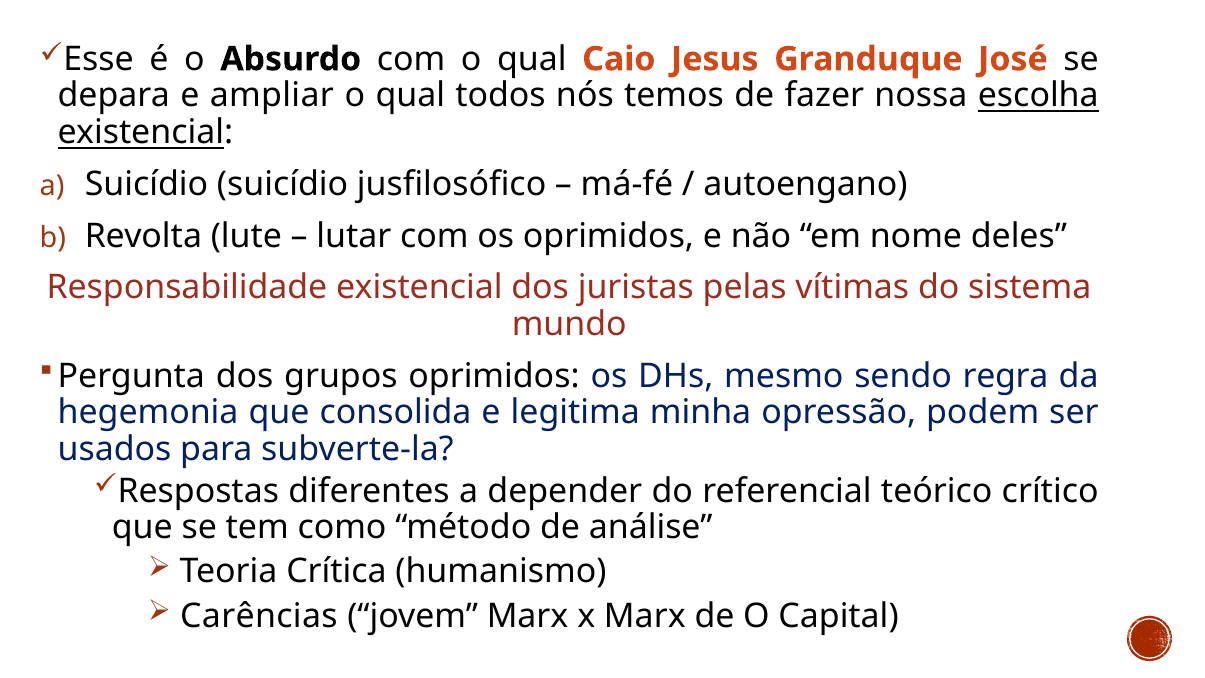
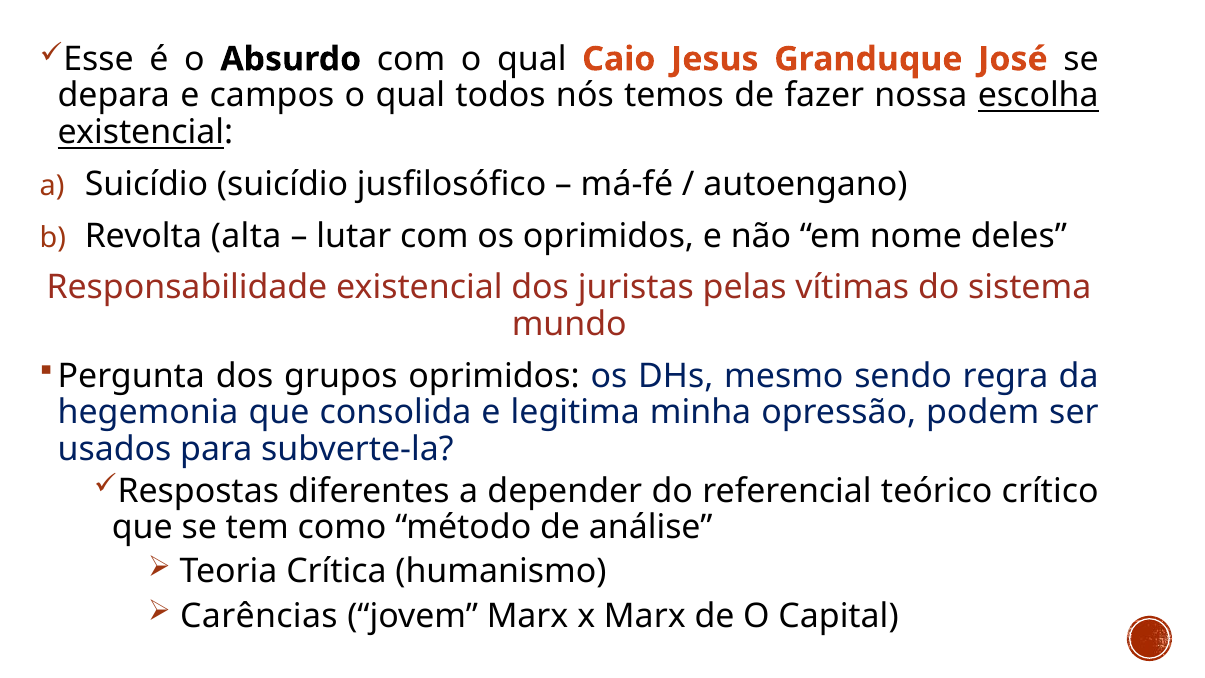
ampliar: ampliar -> campos
lute: lute -> alta
